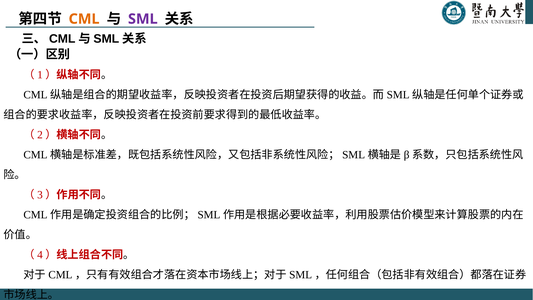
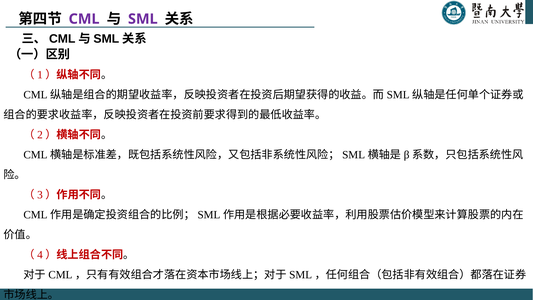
CML colour: orange -> purple
